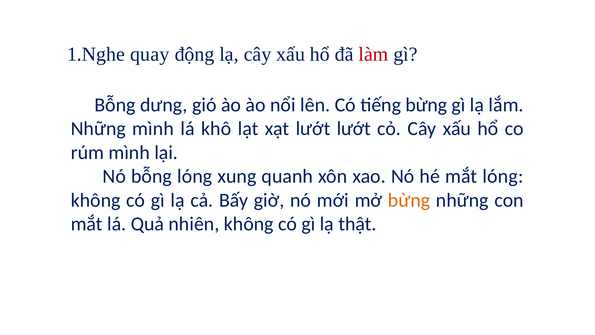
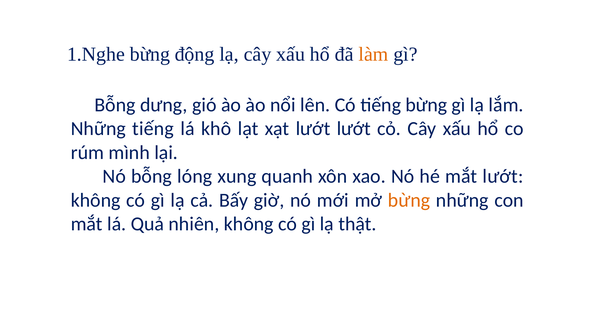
1.Nghe quay: quay -> bừng
làm colour: red -> orange
Những mình: mình -> tiếng
mắt lóng: lóng -> lướt
